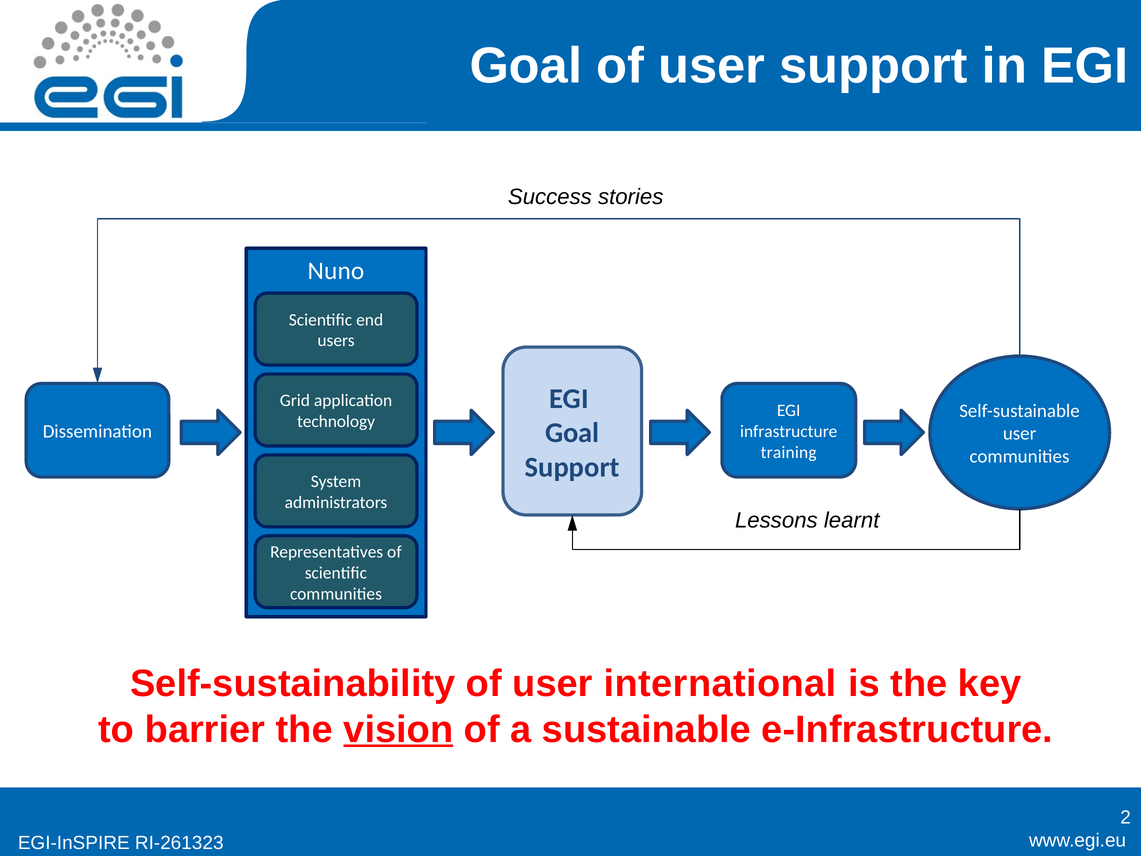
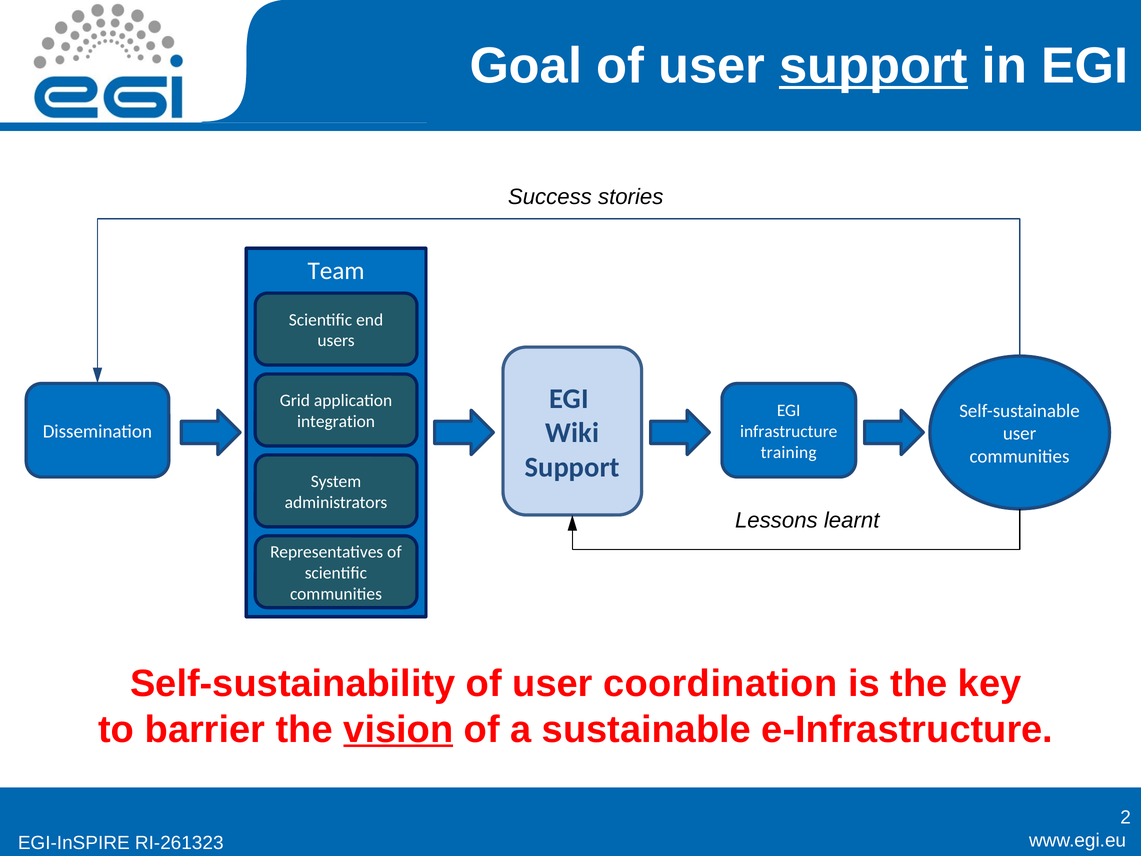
support at (874, 66) underline: none -> present
Nuno: Nuno -> Team
technology: technology -> integration
Goal at (572, 433): Goal -> Wiki
international: international -> coordination
